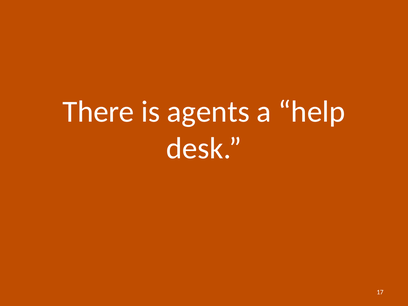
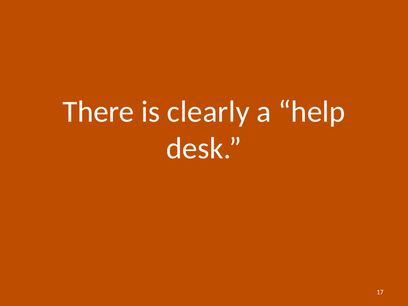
agents: agents -> clearly
